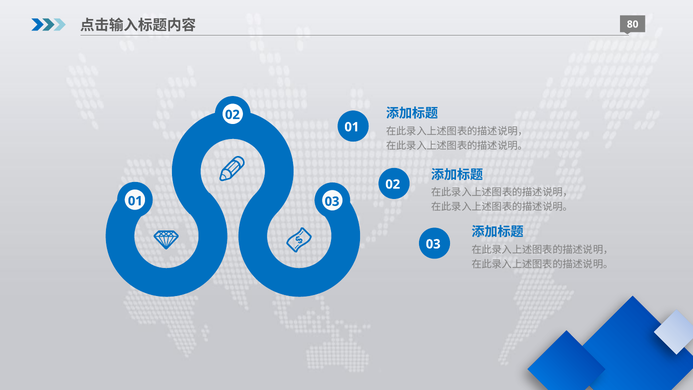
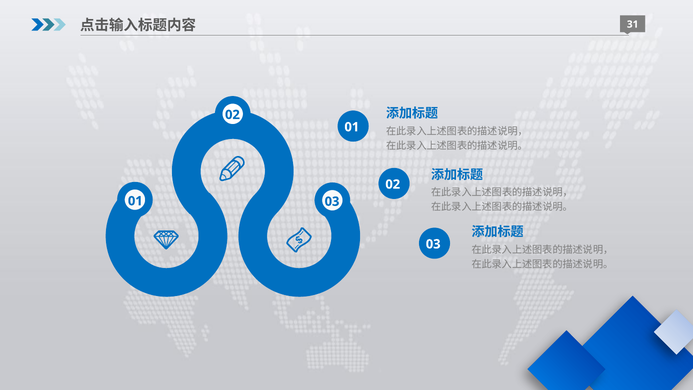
80: 80 -> 31
